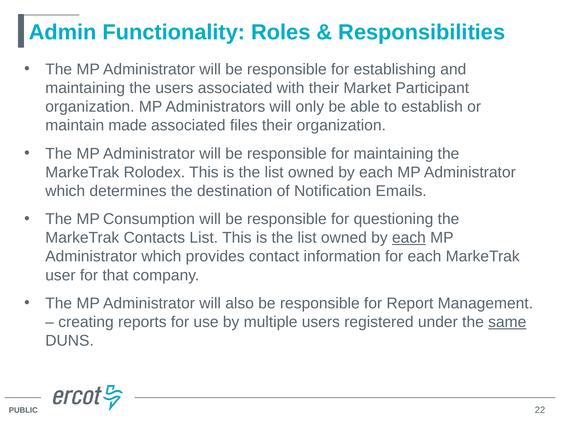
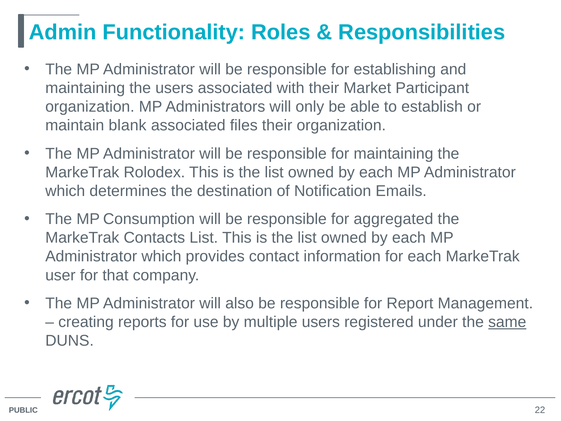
made: made -> blank
questioning: questioning -> aggregated
each at (409, 238) underline: present -> none
